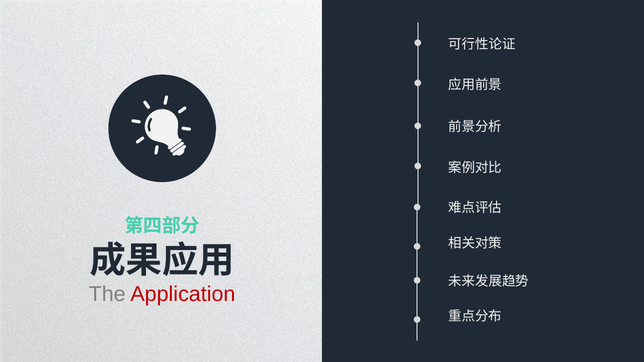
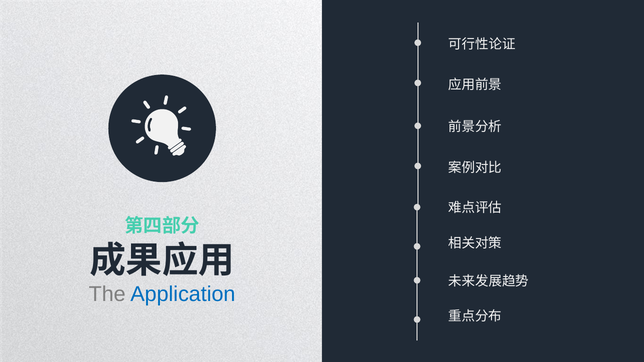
Application colour: red -> blue
